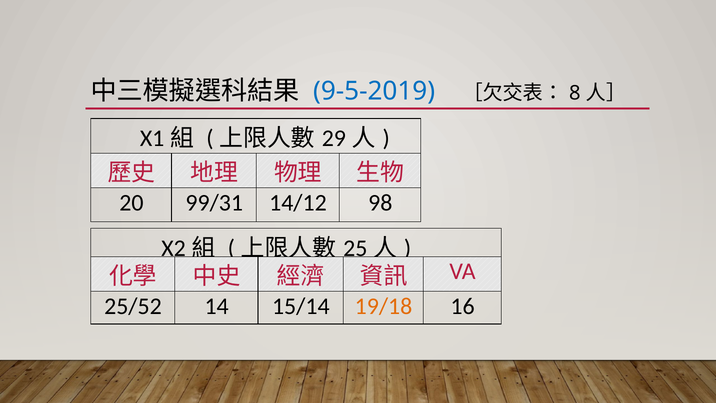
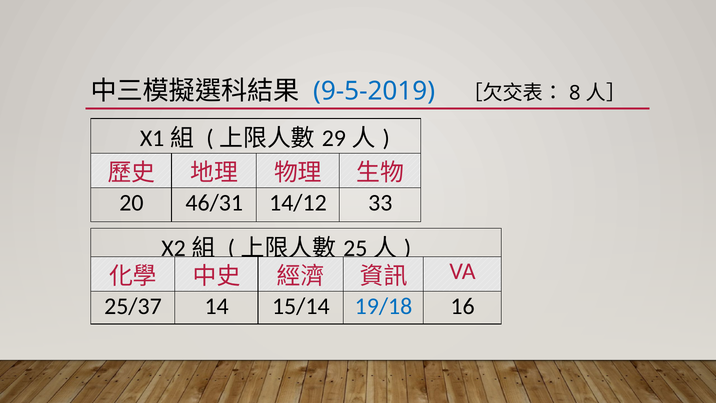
99/31: 99/31 -> 46/31
98: 98 -> 33
25/52: 25/52 -> 25/37
19/18 colour: orange -> blue
